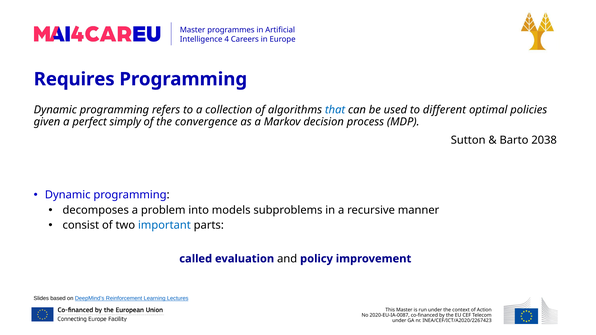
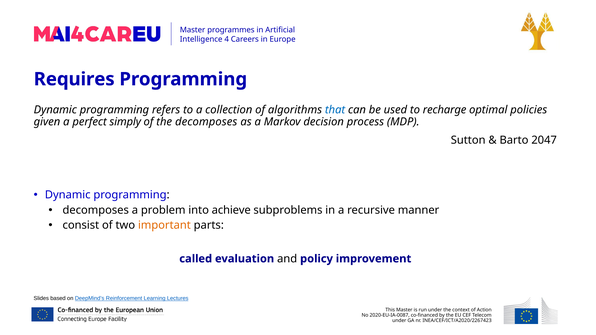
different: different -> recharge
the convergence: convergence -> decomposes
2038: 2038 -> 2047
models: models -> achieve
important colour: blue -> orange
